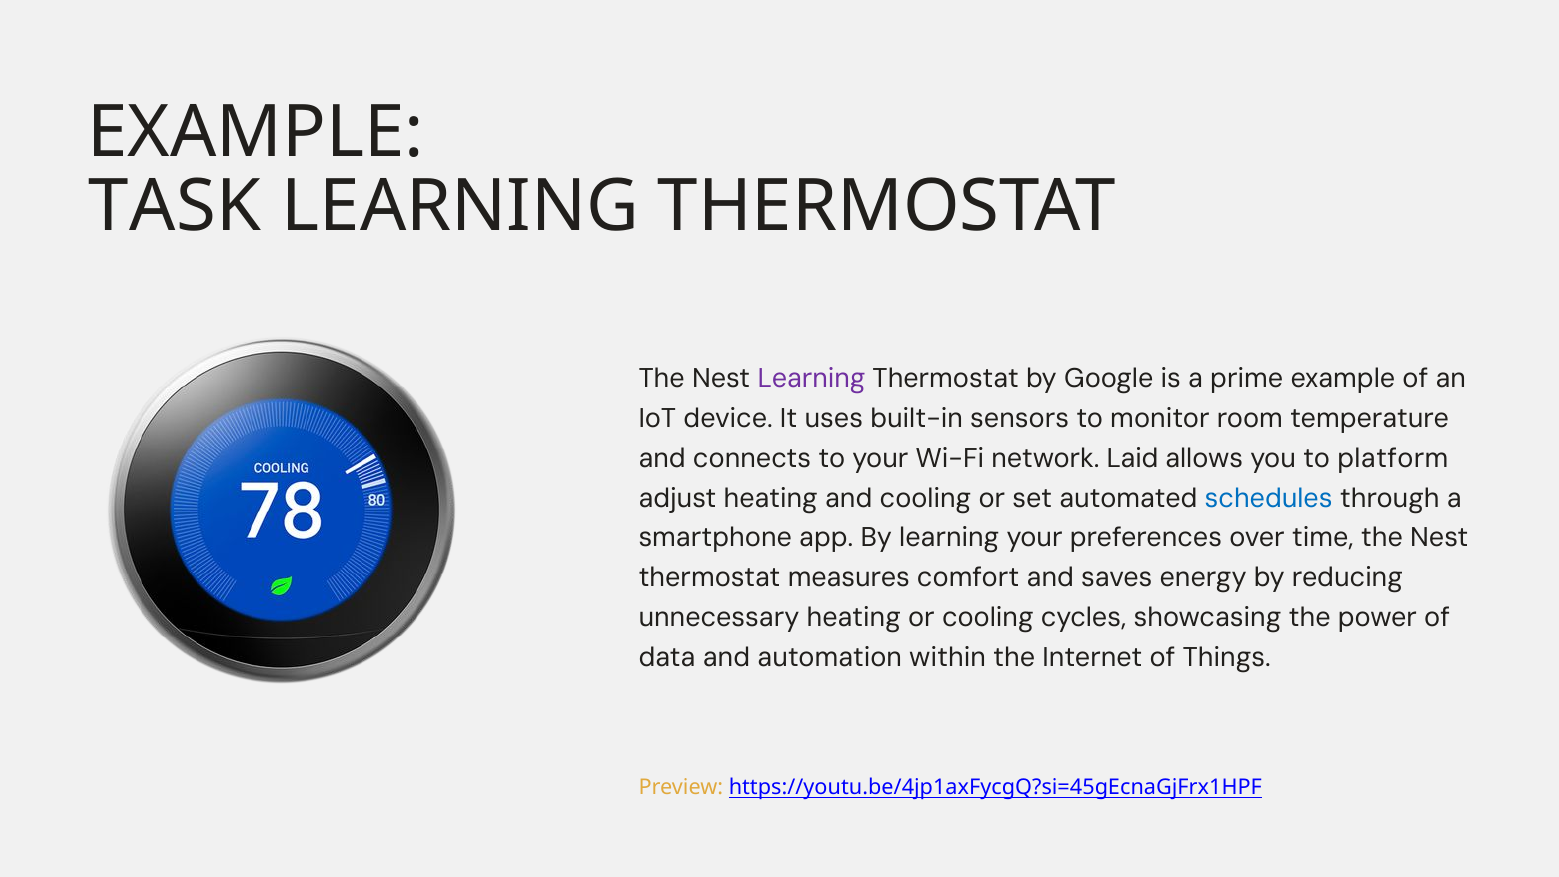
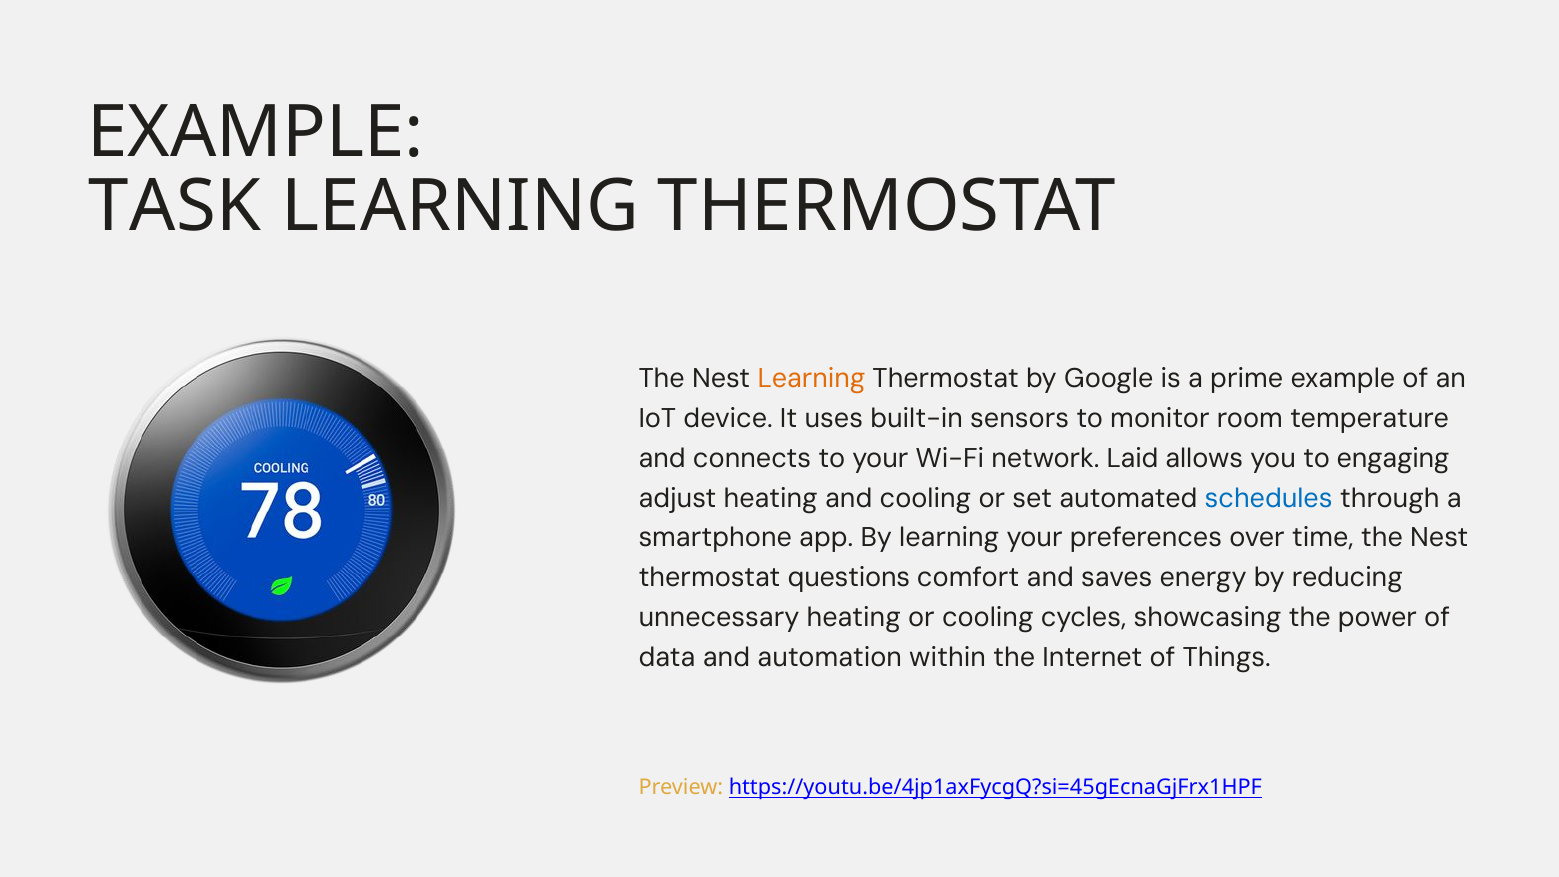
Learning at (811, 379) colour: purple -> orange
platform: platform -> engaging
measures: measures -> questions
